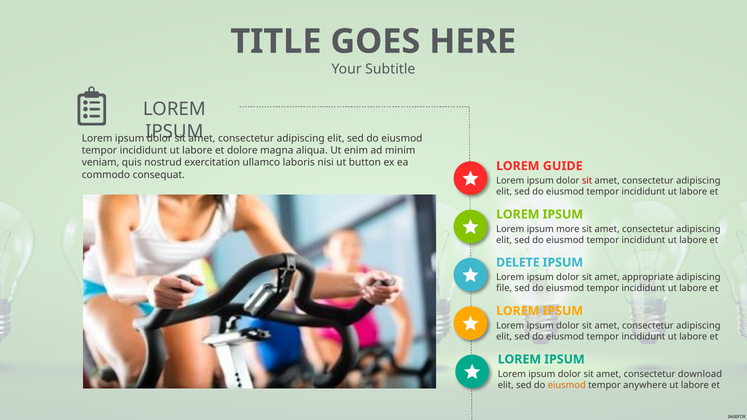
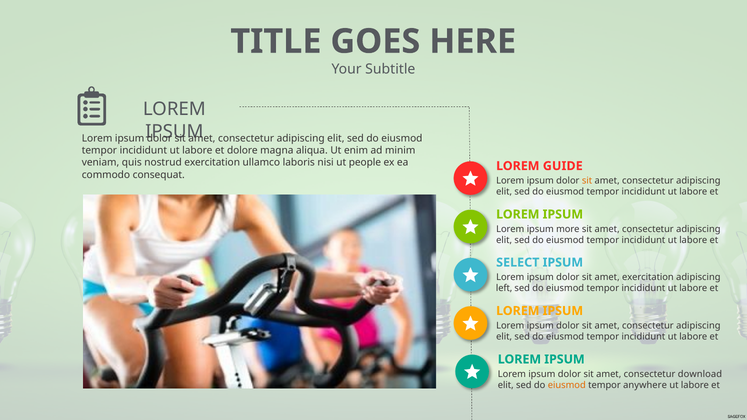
button: button -> people
sit at (587, 181) colour: red -> orange
DELETE: DELETE -> SELECT
amet appropriate: appropriate -> exercitation
file: file -> left
